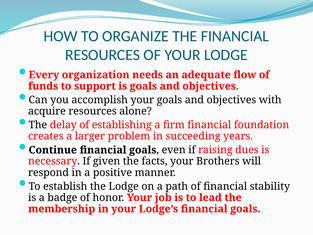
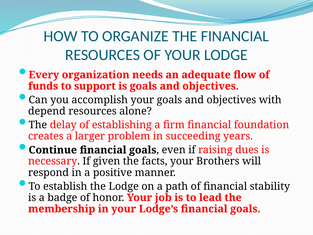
acquire: acquire -> depend
